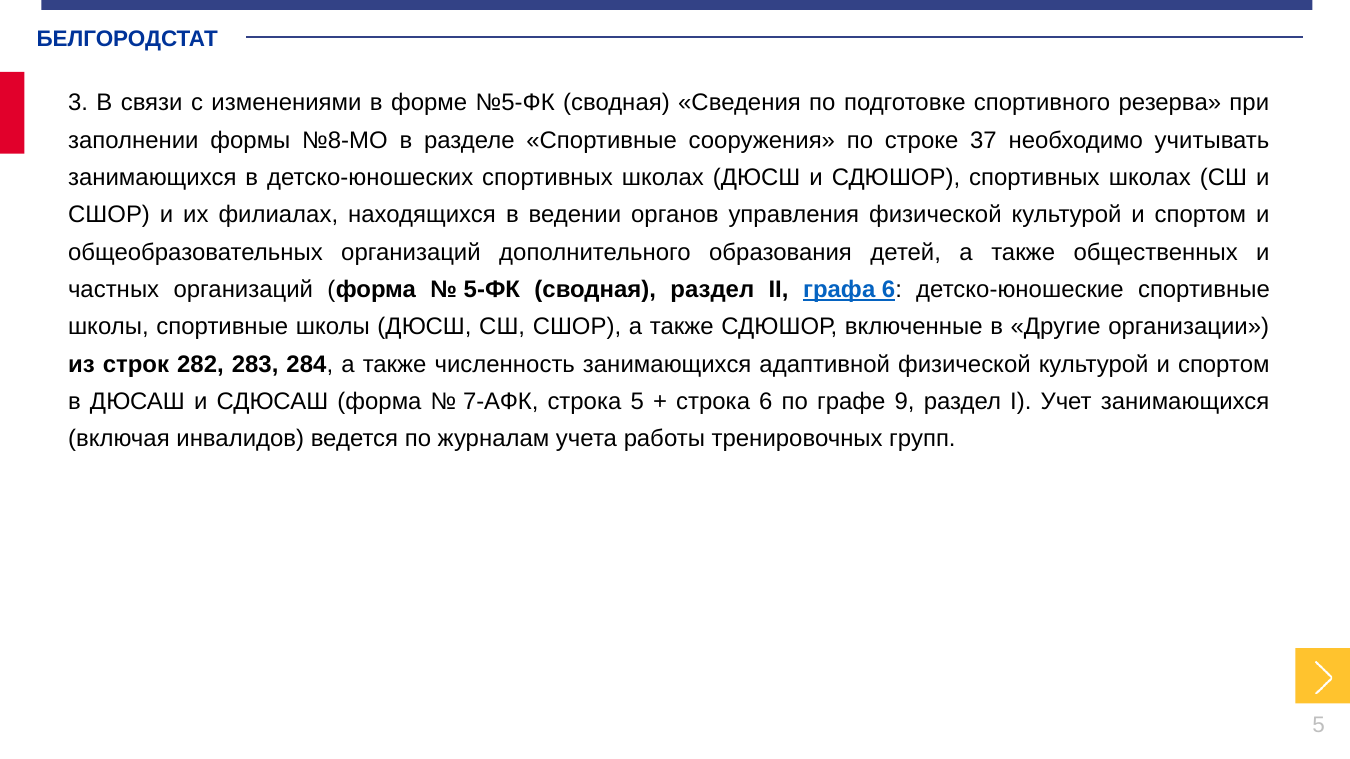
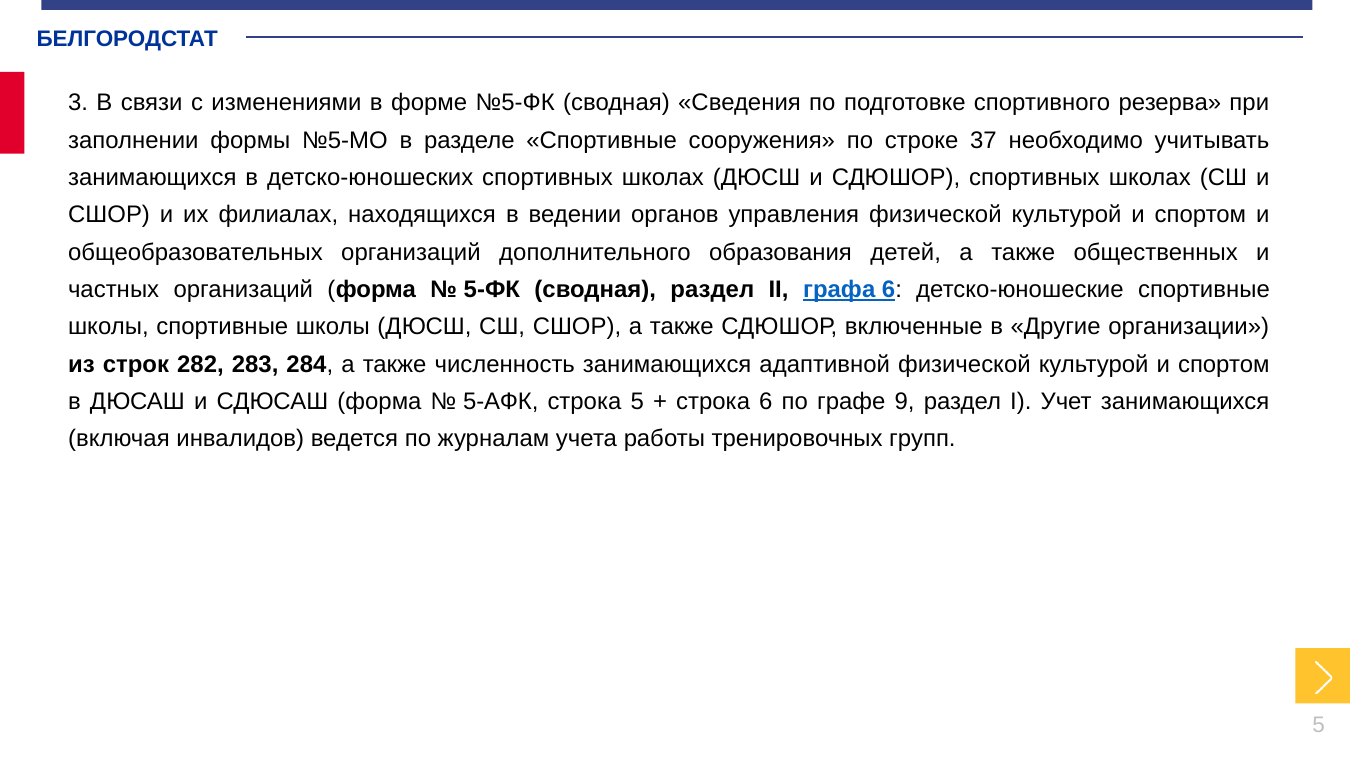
№8-МО: №8-МО -> №5-МО
7-АФК: 7-АФК -> 5-АФК
